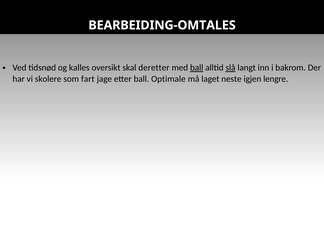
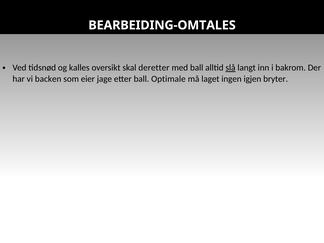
ball at (197, 68) underline: present -> none
skolere: skolere -> backen
fart: fart -> eier
neste: neste -> ingen
lengre: lengre -> bryter
